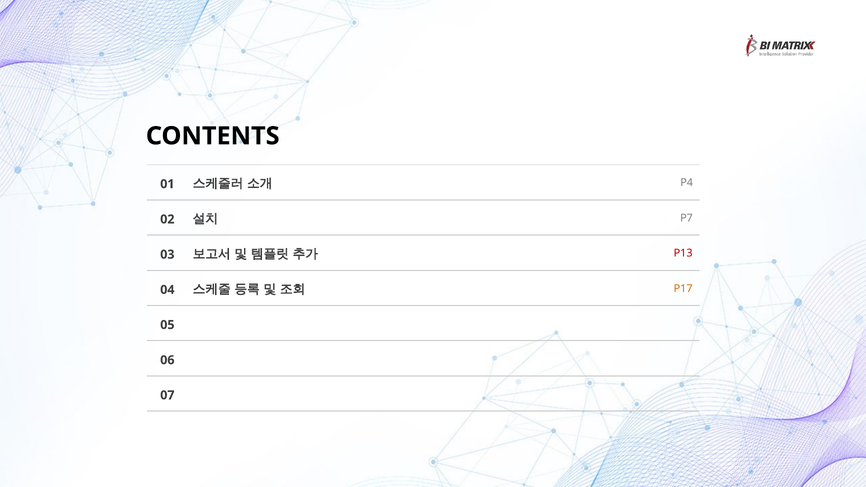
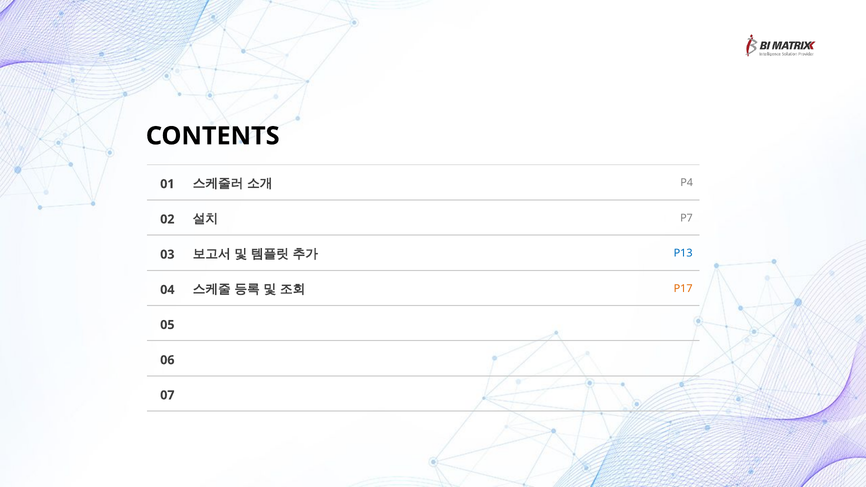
P13 colour: red -> blue
